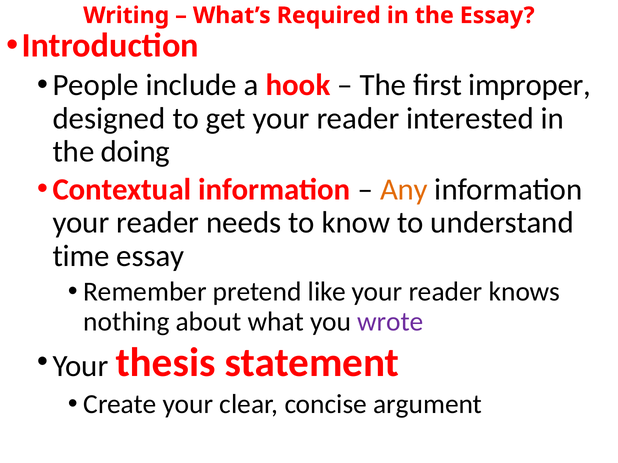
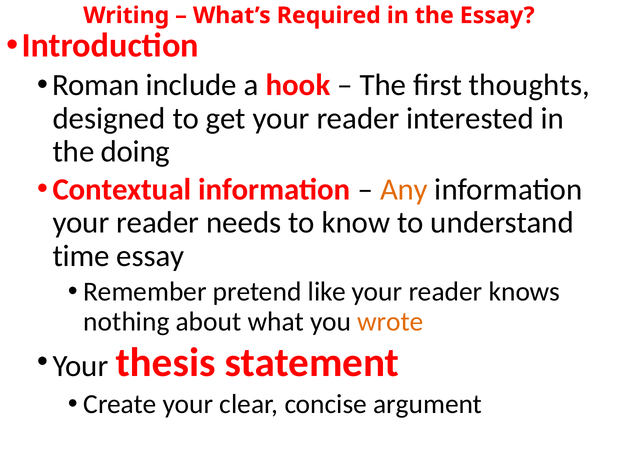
People: People -> Roman
improper: improper -> thoughts
wrote colour: purple -> orange
